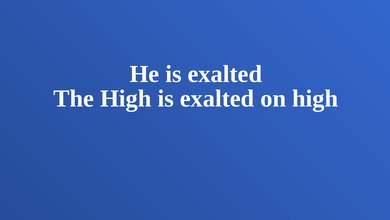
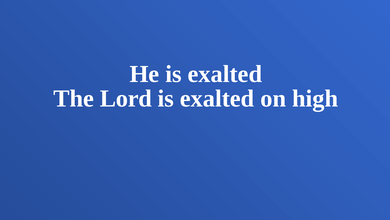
The High: High -> Lord
